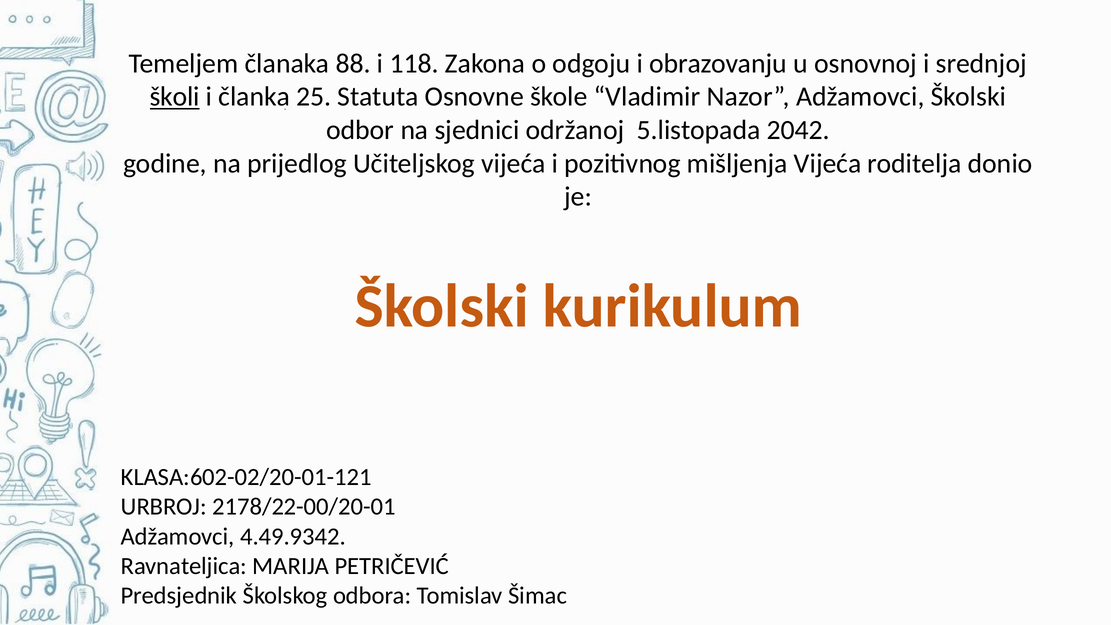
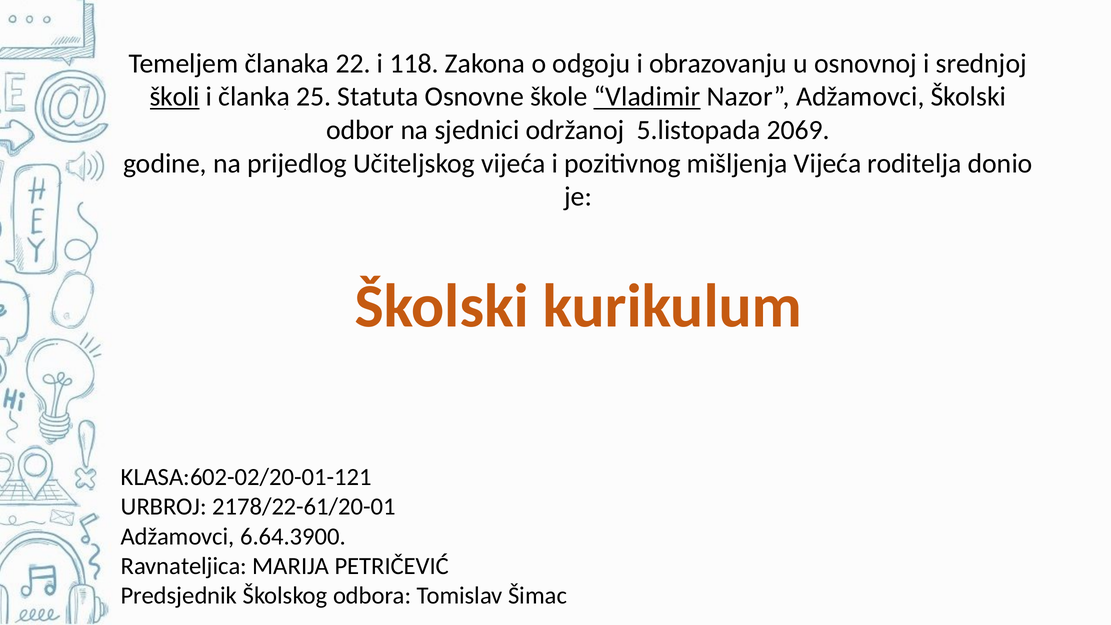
88: 88 -> 22
Vladimir underline: none -> present
2042: 2042 -> 2069
2178/22-00/20-01: 2178/22-00/20-01 -> 2178/22-61/20-01
4.49.9342: 4.49.9342 -> 6.64.3900
